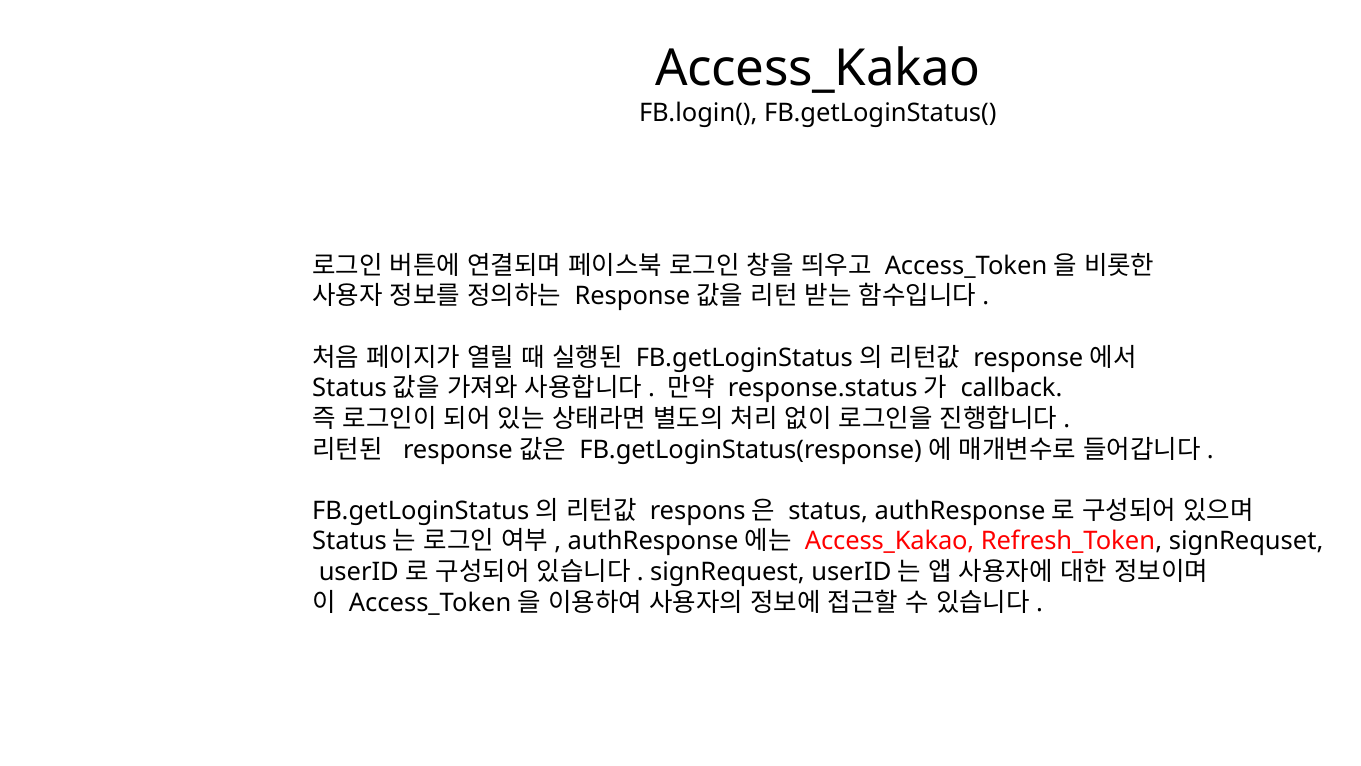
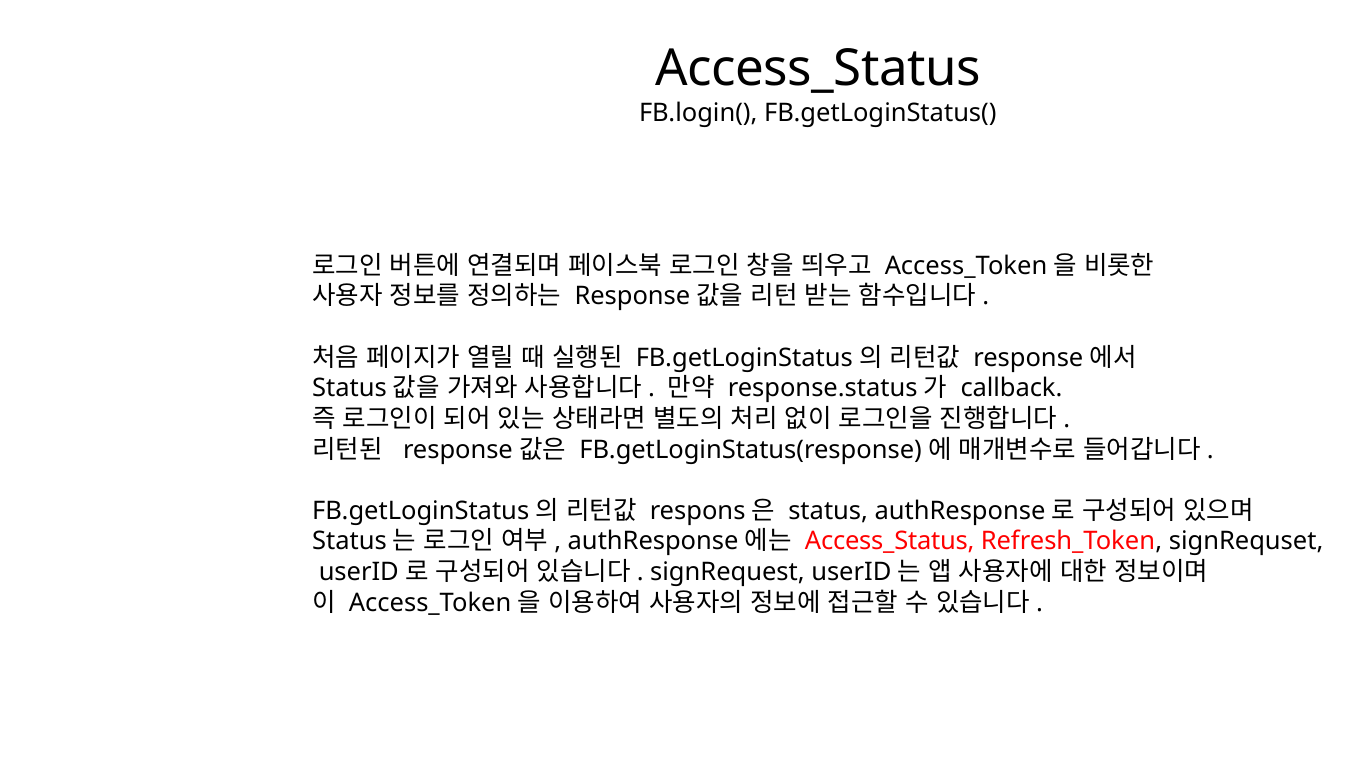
Access_Kakao at (818, 68): Access_Kakao -> Access_Status
Access_Kakao at (890, 541): Access_Kakao -> Access_Status
